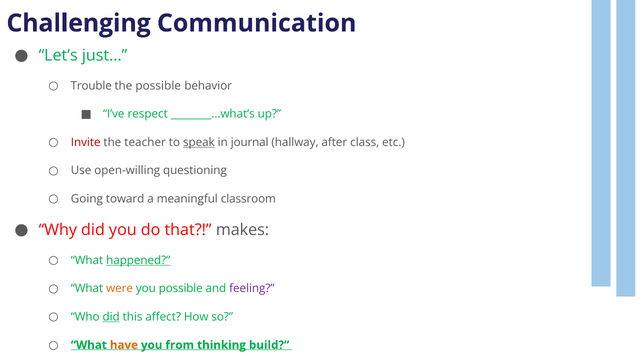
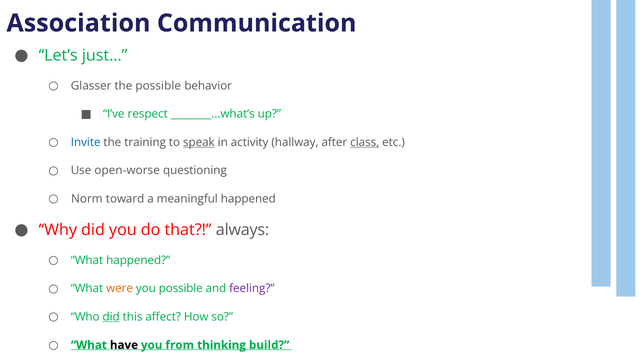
Challenging: Challenging -> Association
Trouble: Trouble -> Glasser
Invite colour: red -> blue
teacher: teacher -> training
journal: journal -> activity
class underline: none -> present
open-willing: open-willing -> open-worse
Going: Going -> Norm
meaningful classroom: classroom -> happened
makes: makes -> always
happened at (138, 261) underline: present -> none
have colour: orange -> black
